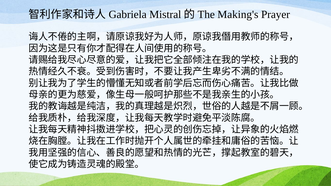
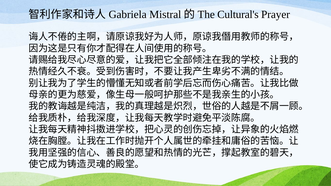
Making's: Making's -> Cultural's
